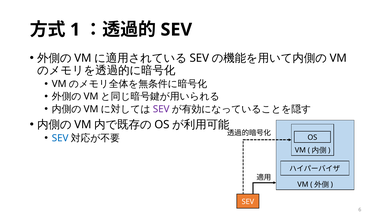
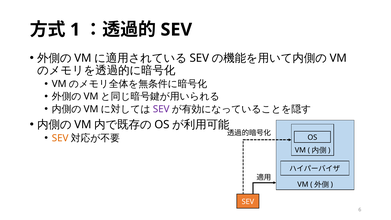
SEV at (60, 138) colour: blue -> orange
